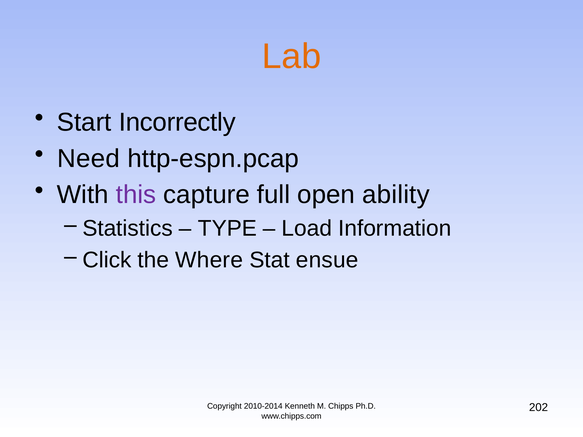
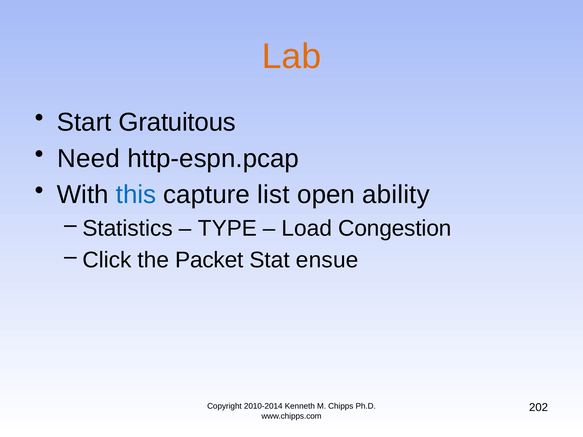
Incorrectly: Incorrectly -> Gratuitous
this colour: purple -> blue
full: full -> list
Information: Information -> Congestion
Where: Where -> Packet
